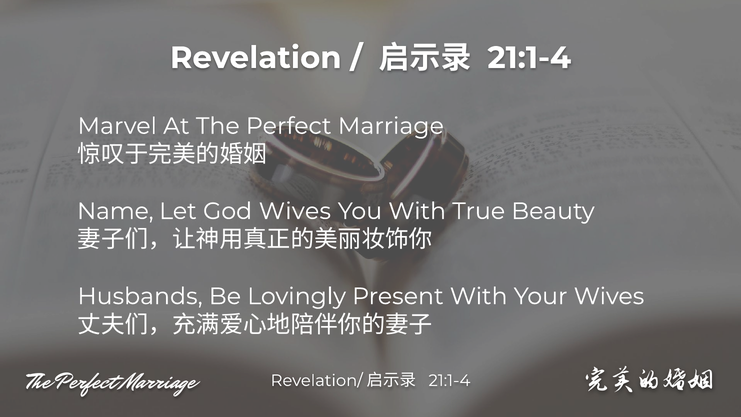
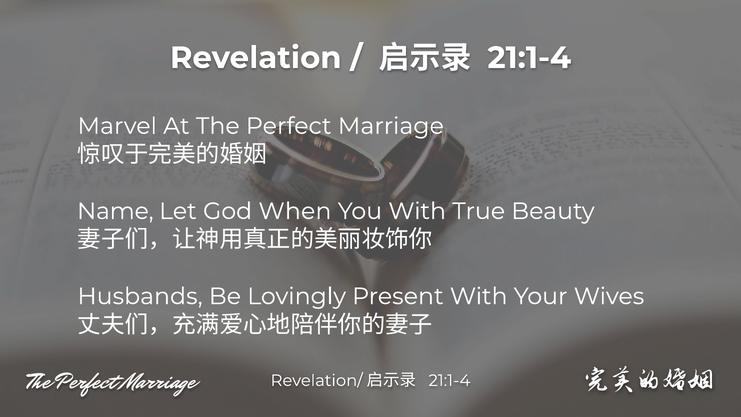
God Wives: Wives -> When
